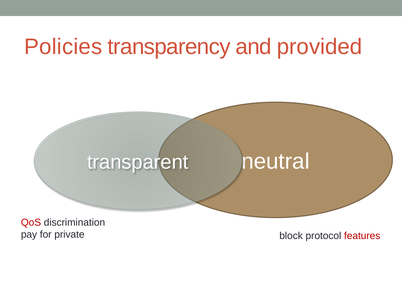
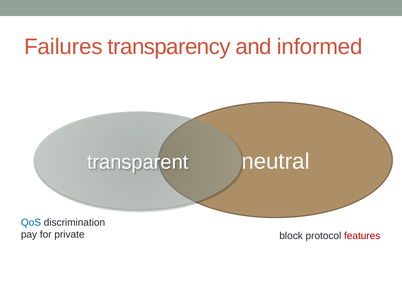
Policies: Policies -> Failures
provided: provided -> informed
QoS colour: red -> blue
